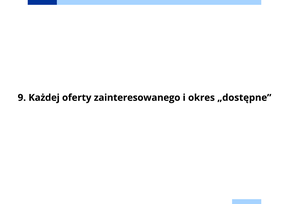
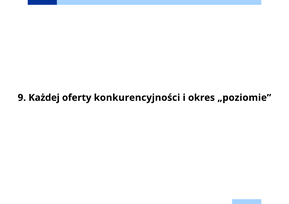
zainteresowanego: zainteresowanego -> konkurencyjności
„dostępne: „dostępne -> „poziomie
